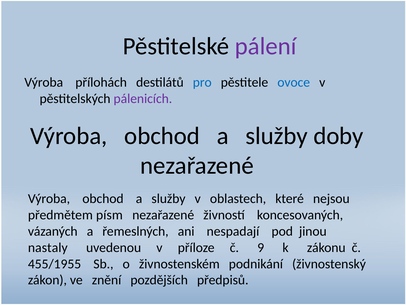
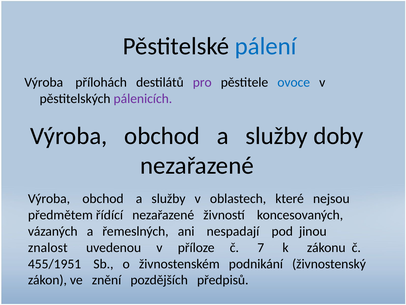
pálení colour: purple -> blue
pro colour: blue -> purple
písm: písm -> řídící
nastaly: nastaly -> znalost
9: 9 -> 7
455/1955: 455/1955 -> 455/1951
